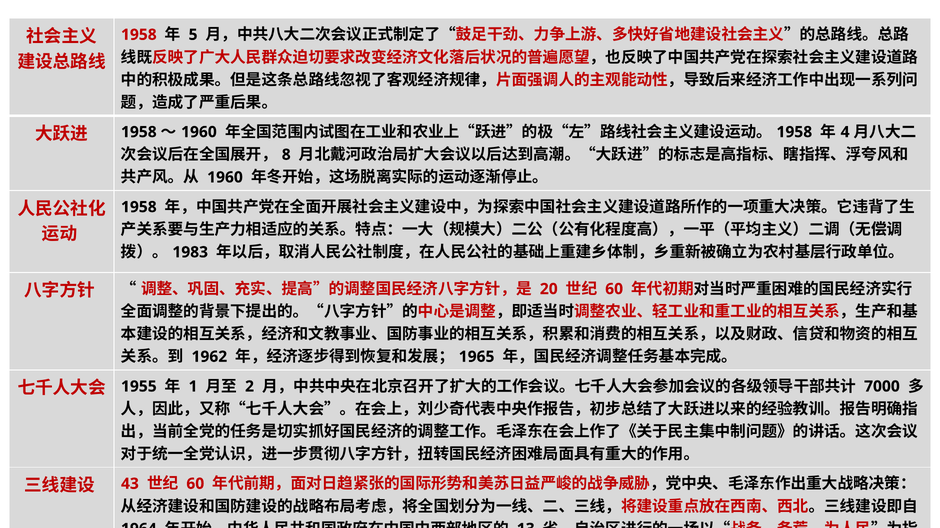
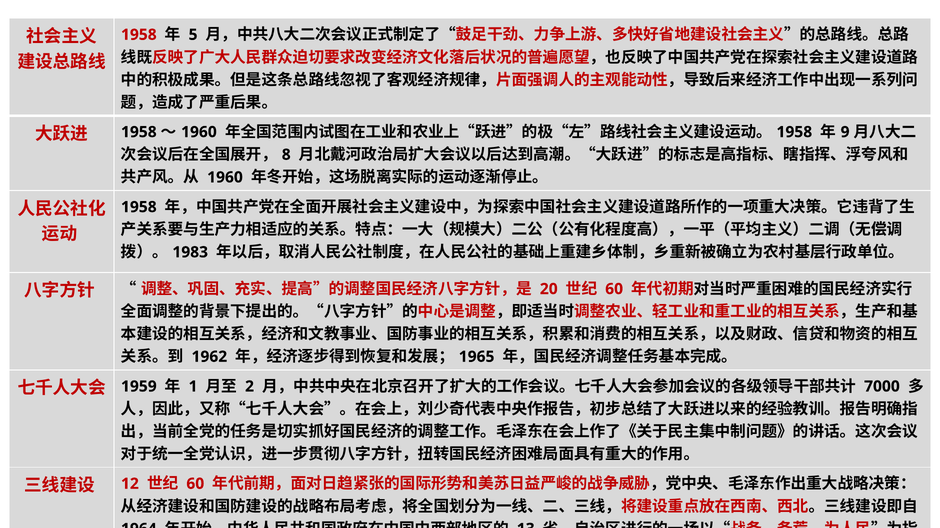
4: 4 -> 9
1955: 1955 -> 1959
43: 43 -> 12
